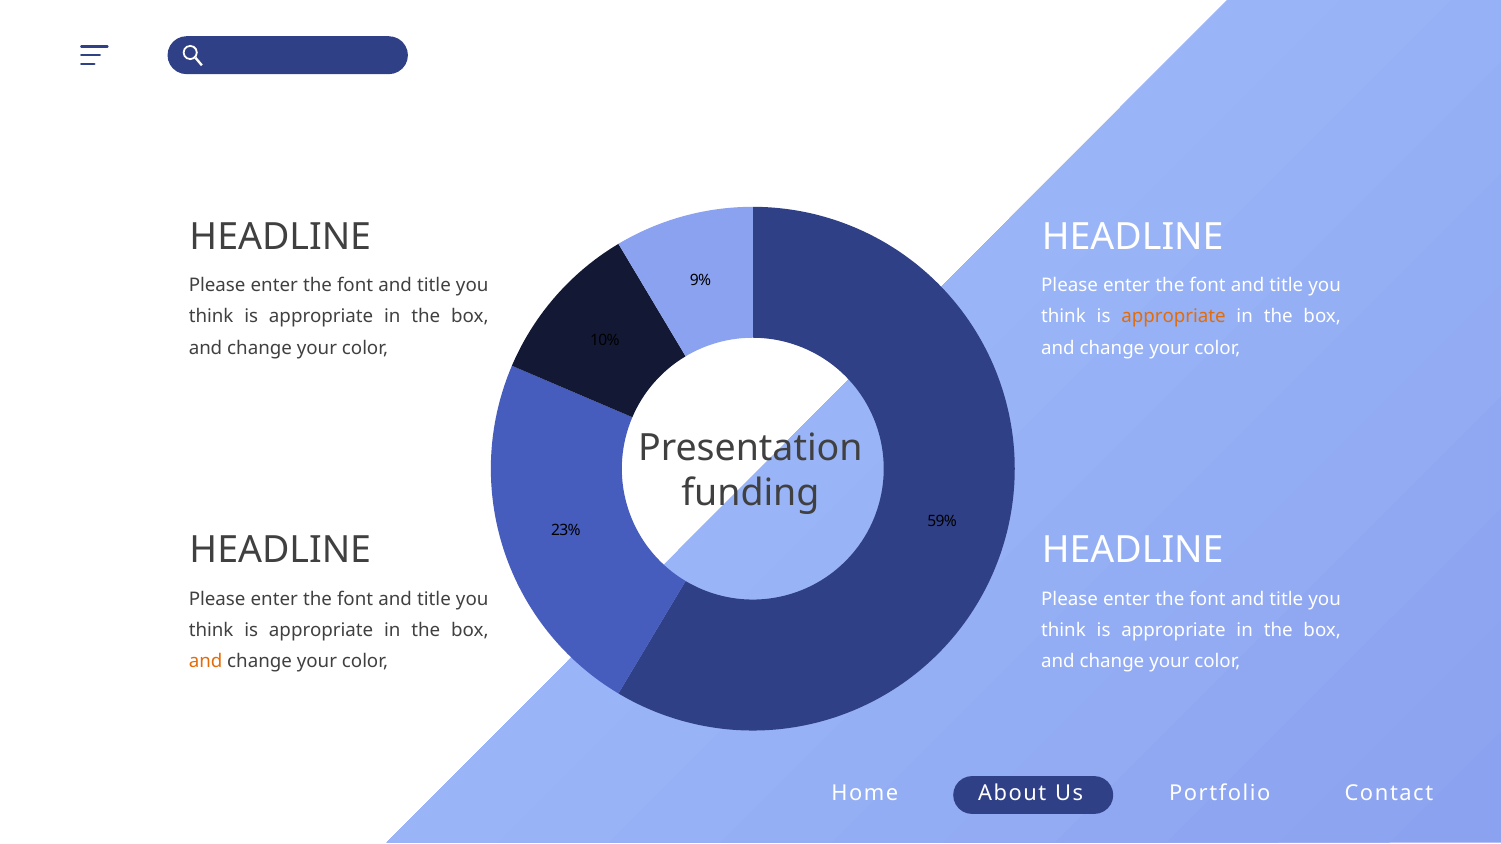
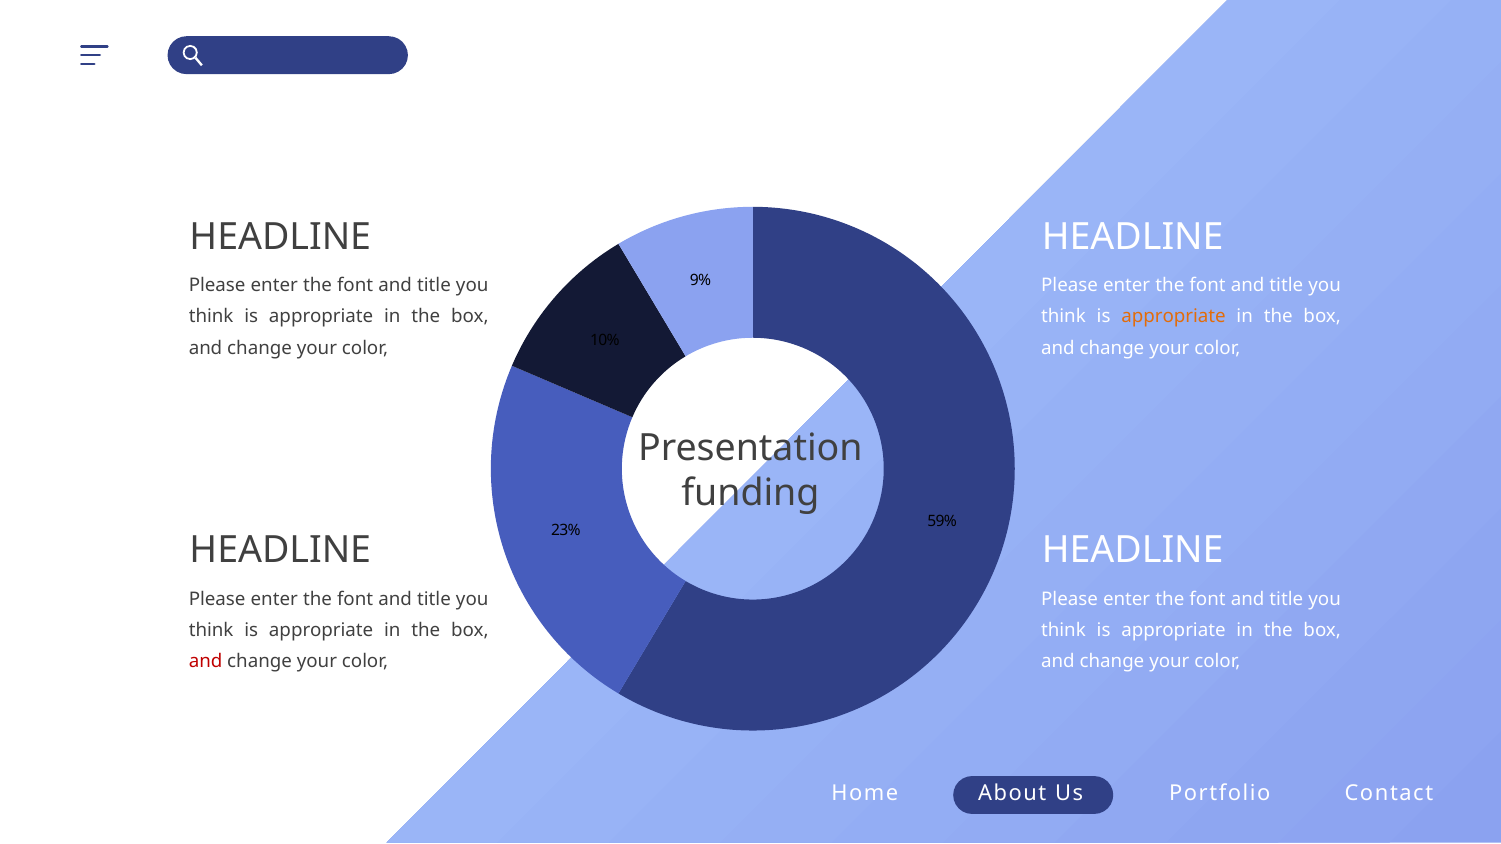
and at (206, 662) colour: orange -> red
